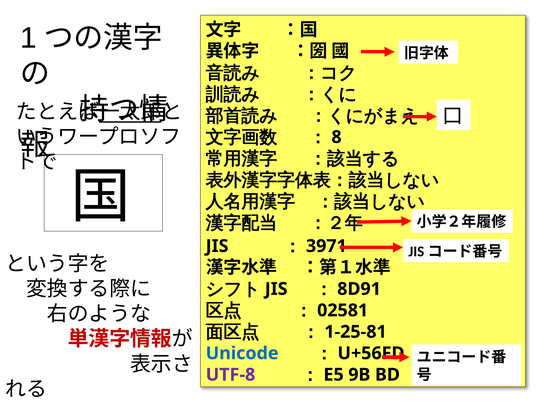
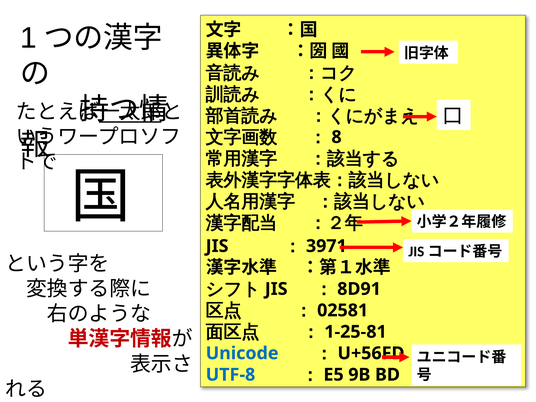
UTF-8 colour: purple -> blue
